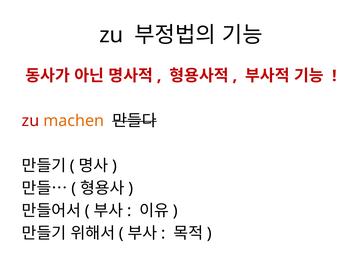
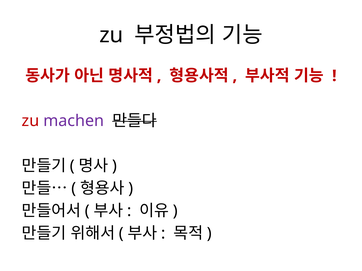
machen colour: orange -> purple
